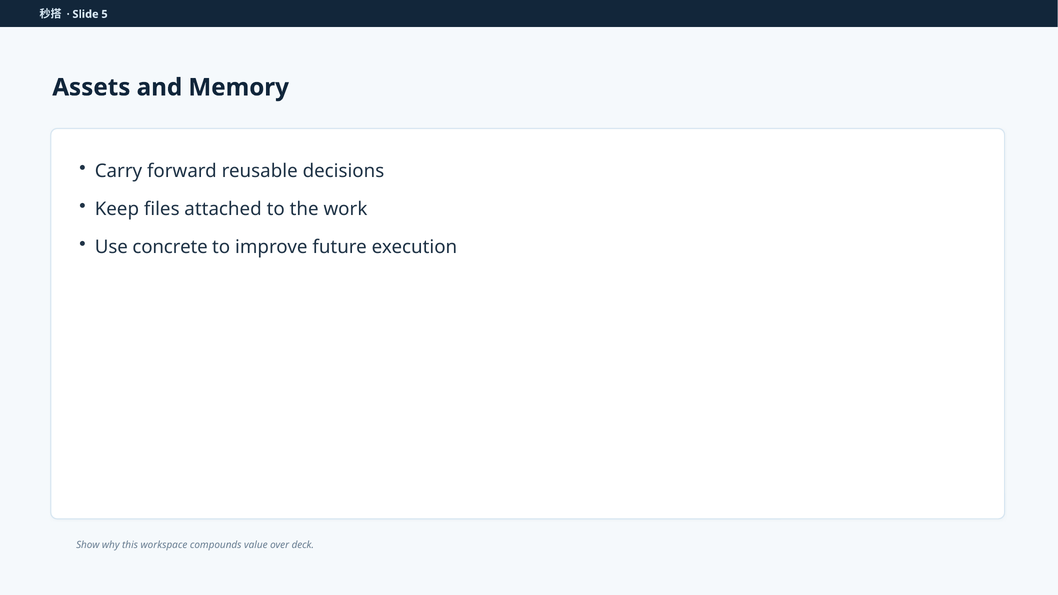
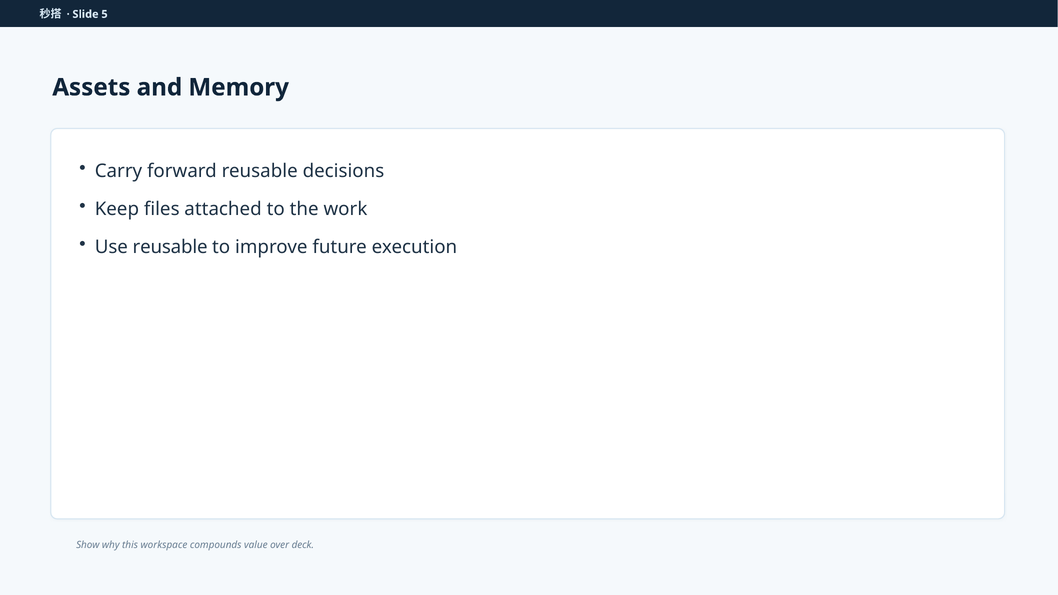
Use concrete: concrete -> reusable
